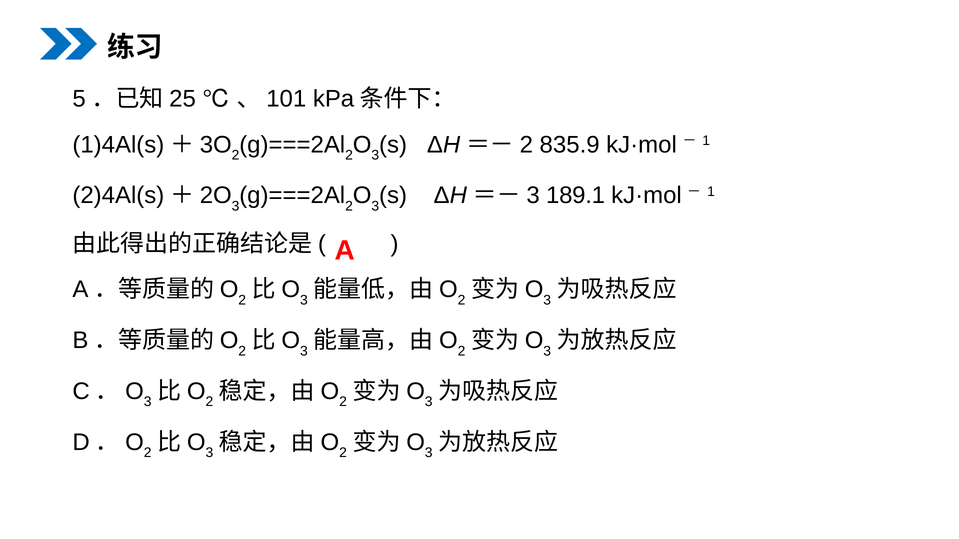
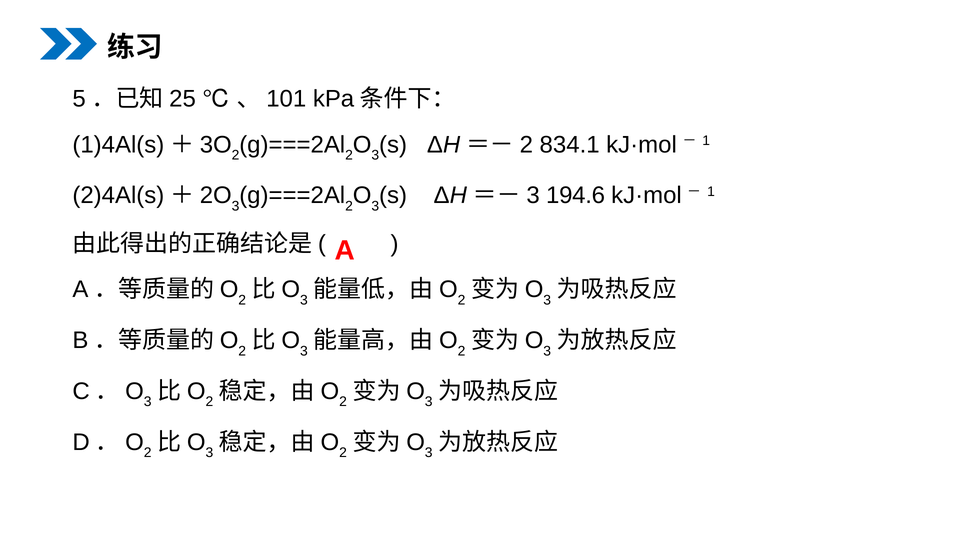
835.9: 835.9 -> 834.1
189.1: 189.1 -> 194.6
